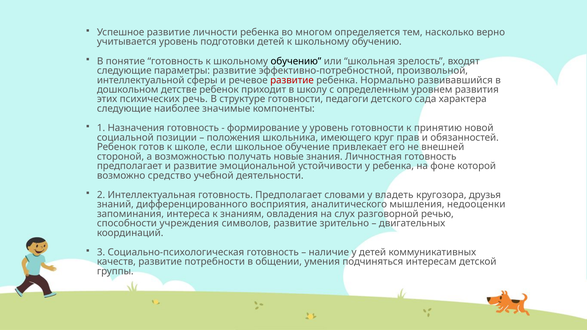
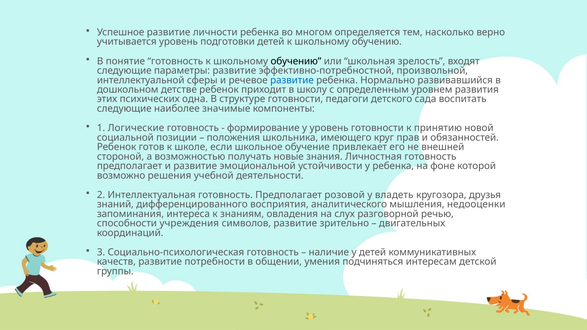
развитие at (292, 80) colour: red -> blue
речь: речь -> одна
характера: характера -> воспитать
Назначения: Назначения -> Логические
средство: средство -> решения
словами: словами -> розовой
